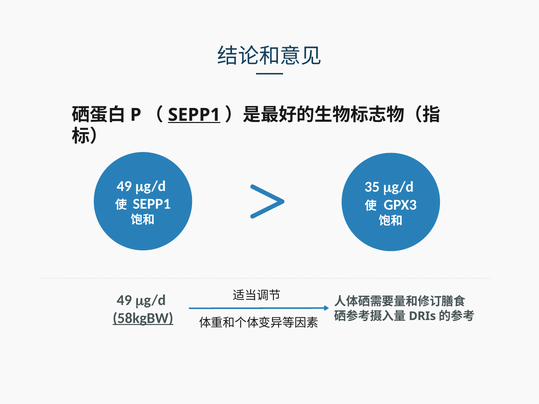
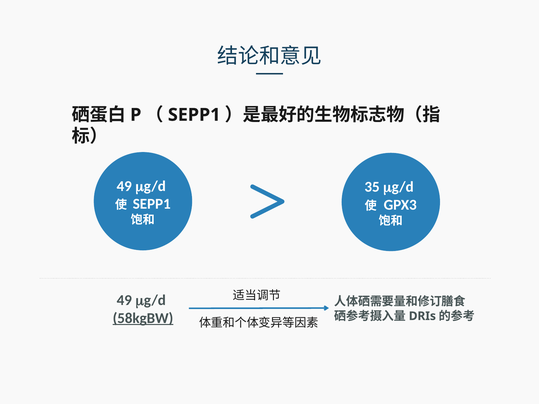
SEPP1 at (194, 115) underline: present -> none
